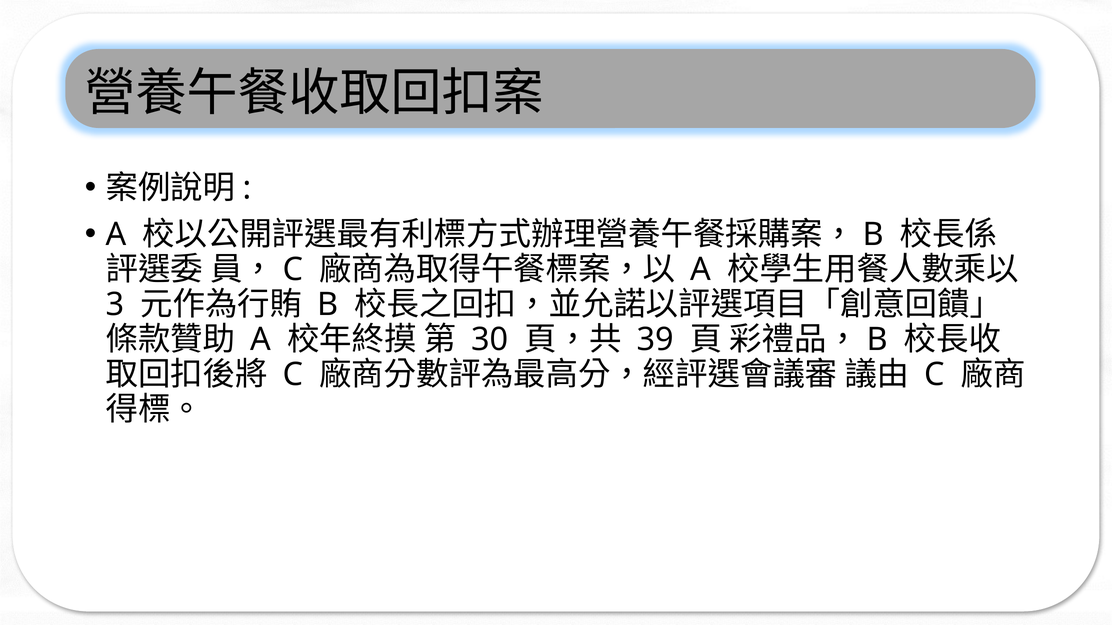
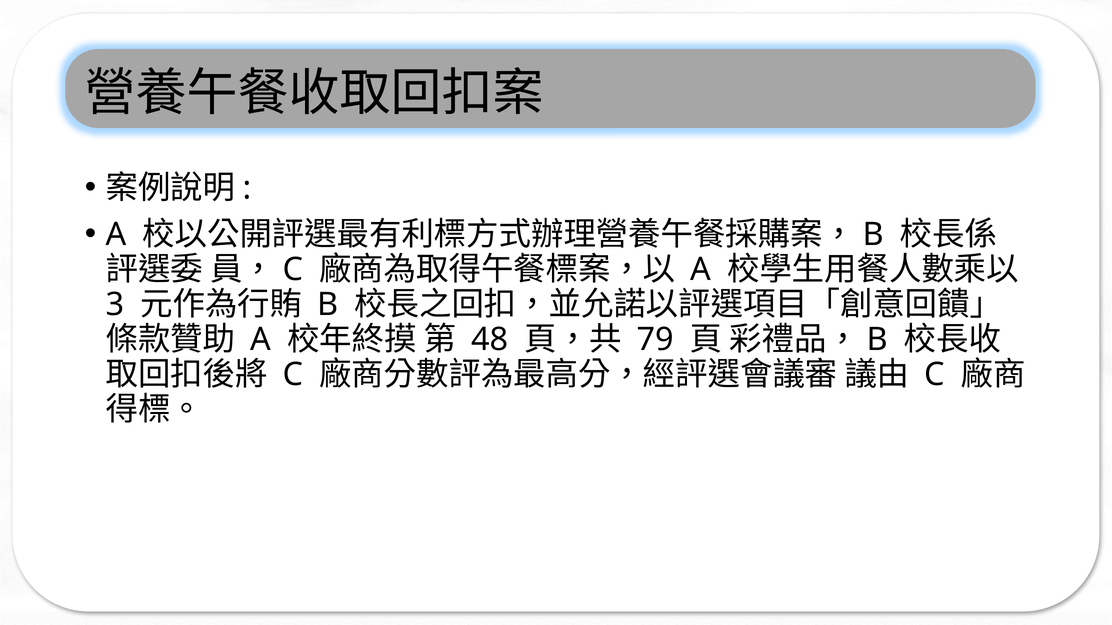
30: 30 -> 48
39: 39 -> 79
